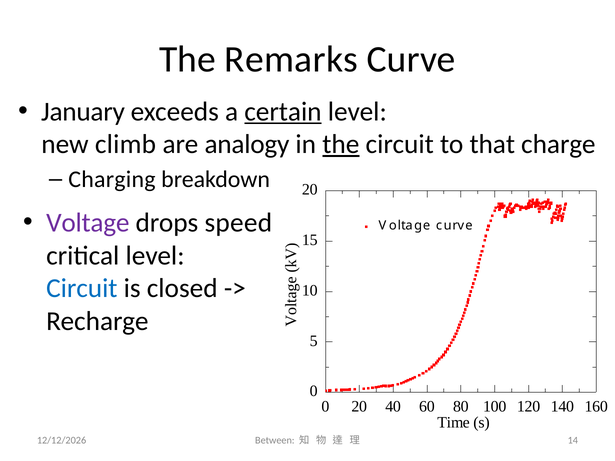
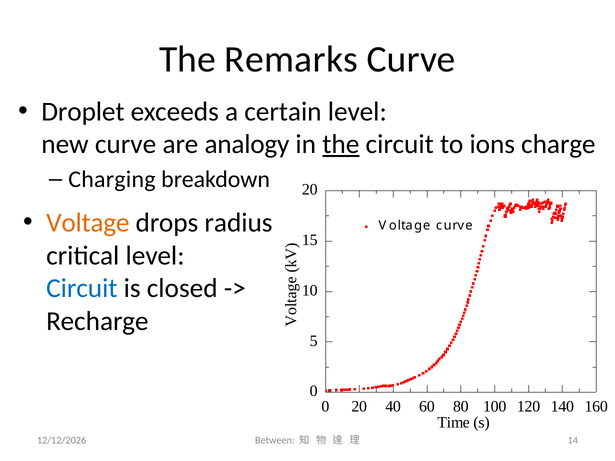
January: January -> Droplet
certain underline: present -> none
new climb: climb -> curve
that: that -> ions
Voltage at (88, 223) colour: purple -> orange
speed: speed -> radius
